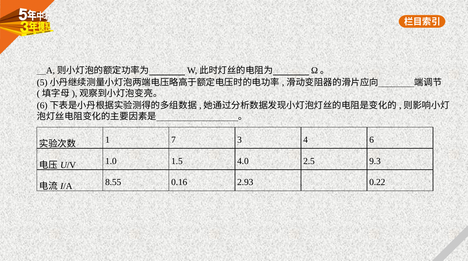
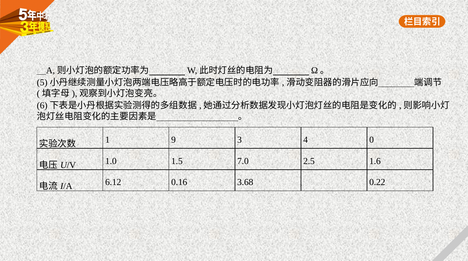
7: 7 -> 9
6: 6 -> 0
4.0: 4.0 -> 7.0
9.3: 9.3 -> 1.6
8.55: 8.55 -> 6.12
2.93: 2.93 -> 3.68
